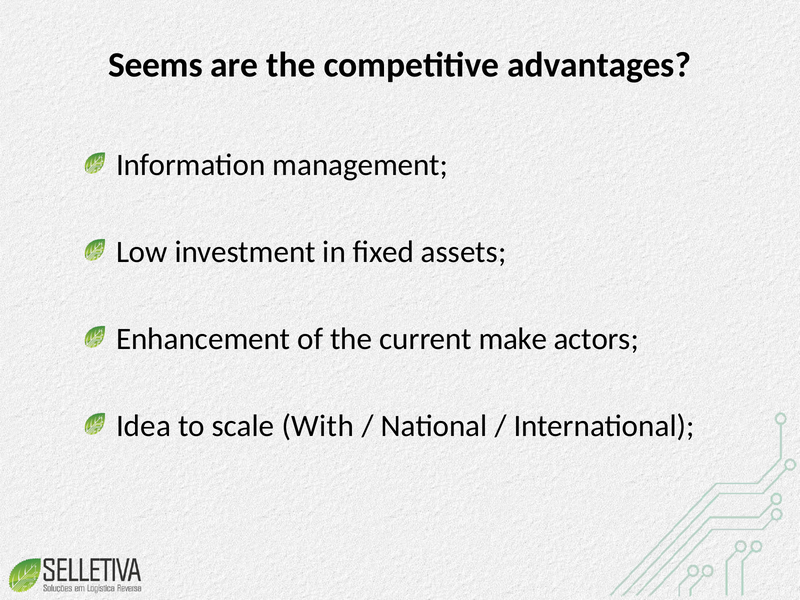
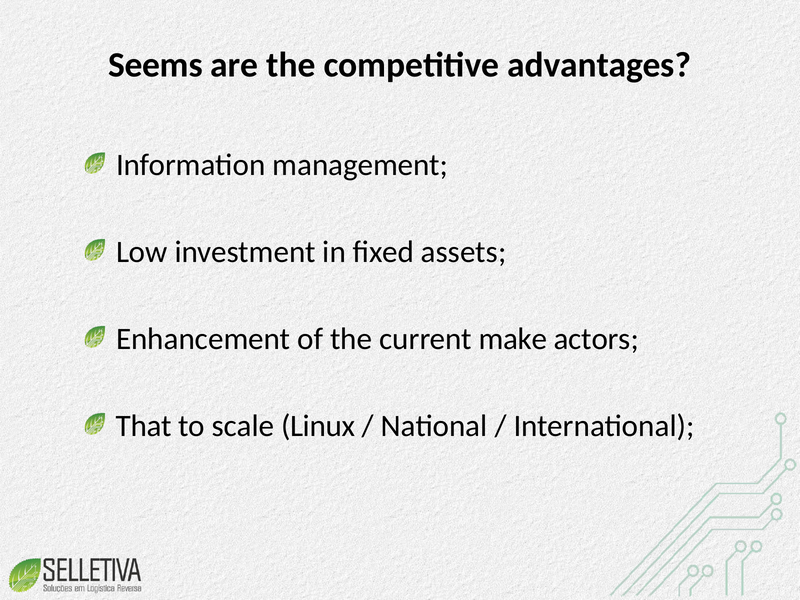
Idea: Idea -> That
With: With -> Linux
